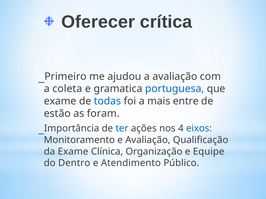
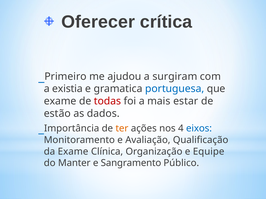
a avaliação: avaliação -> surgiram
coleta: coleta -> existia
todas colour: blue -> red
entre: entre -> estar
foram: foram -> dados
ter colour: blue -> orange
Dentro: Dentro -> Manter
Atendimento: Atendimento -> Sangramento
